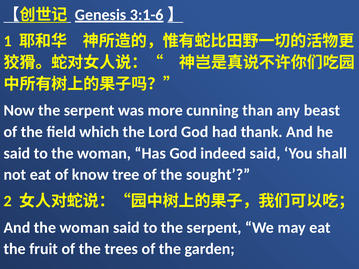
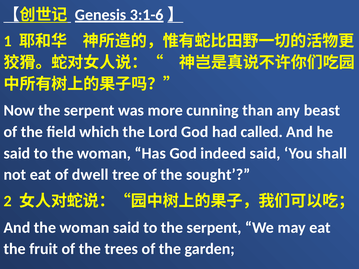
thank: thank -> called
know: know -> dwell
